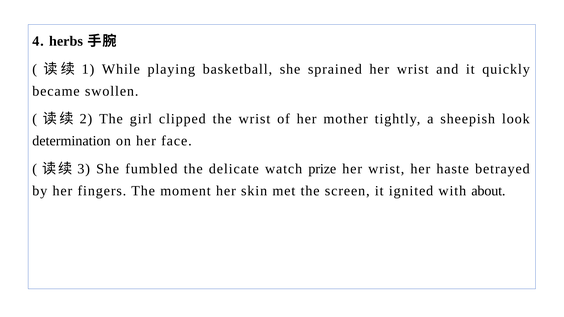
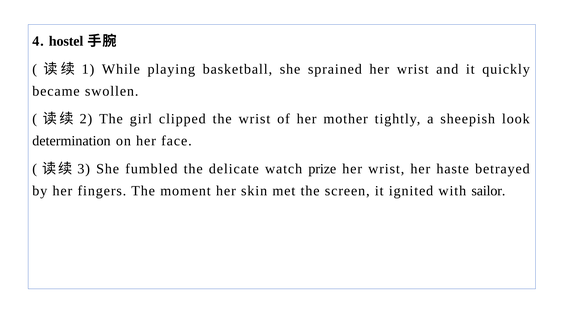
herbs: herbs -> hostel
about: about -> sailor
